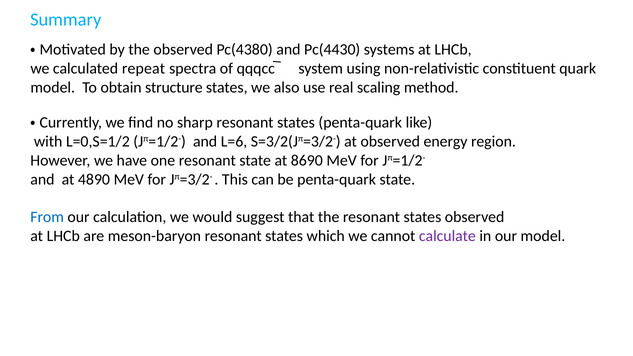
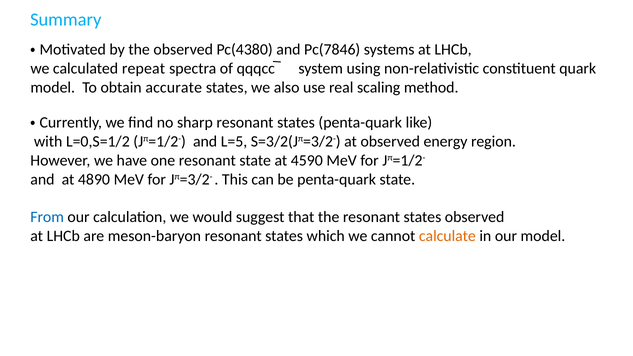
Pc(4430: Pc(4430 -> Pc(7846
structure: structure -> accurate
L=6: L=6 -> L=5
8690: 8690 -> 4590
calculate colour: purple -> orange
